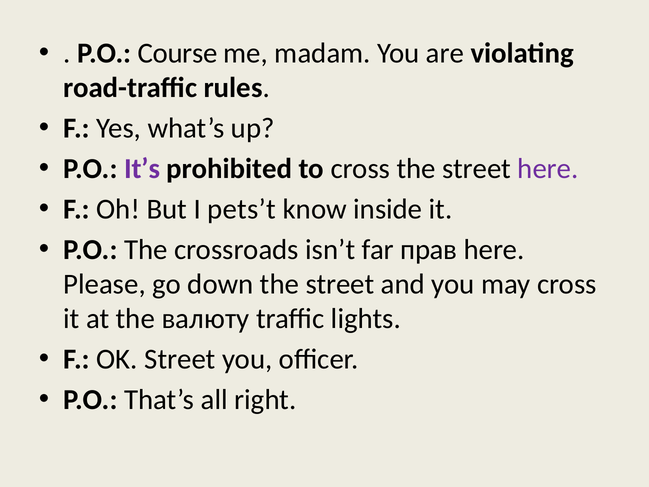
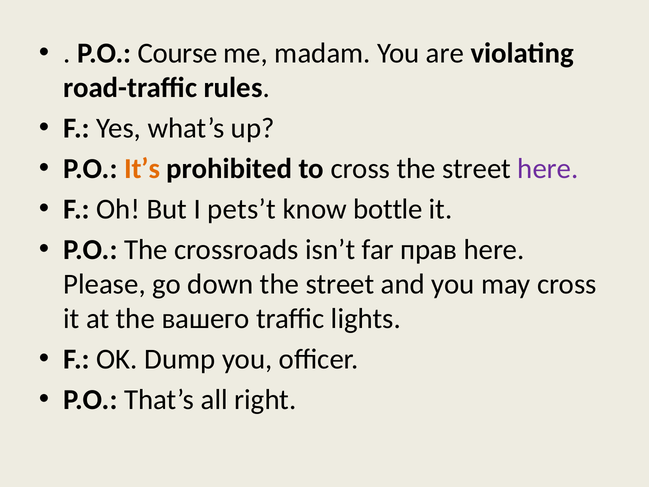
It’s colour: purple -> orange
inside: inside -> bottle
валюту: валюту -> вашего
OK Street: Street -> Dump
